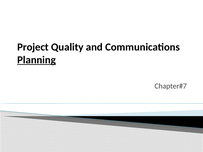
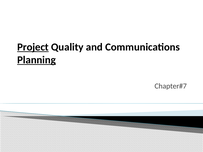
Project underline: none -> present
